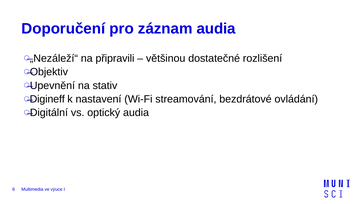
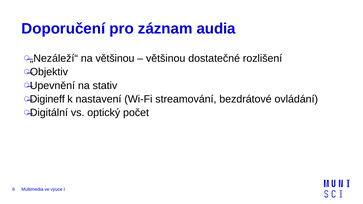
na připravili: připravili -> většinou
optický audia: audia -> počet
